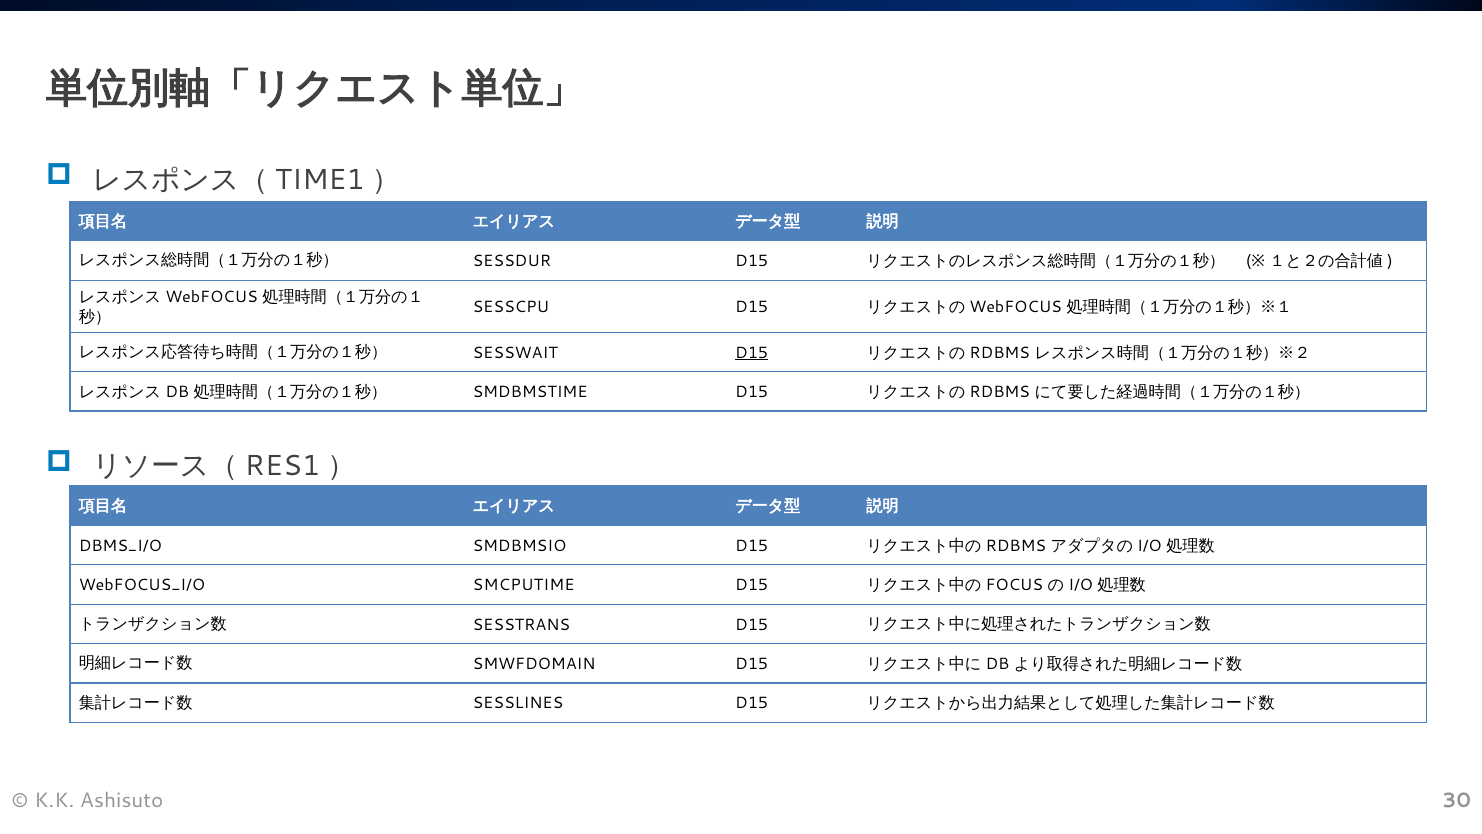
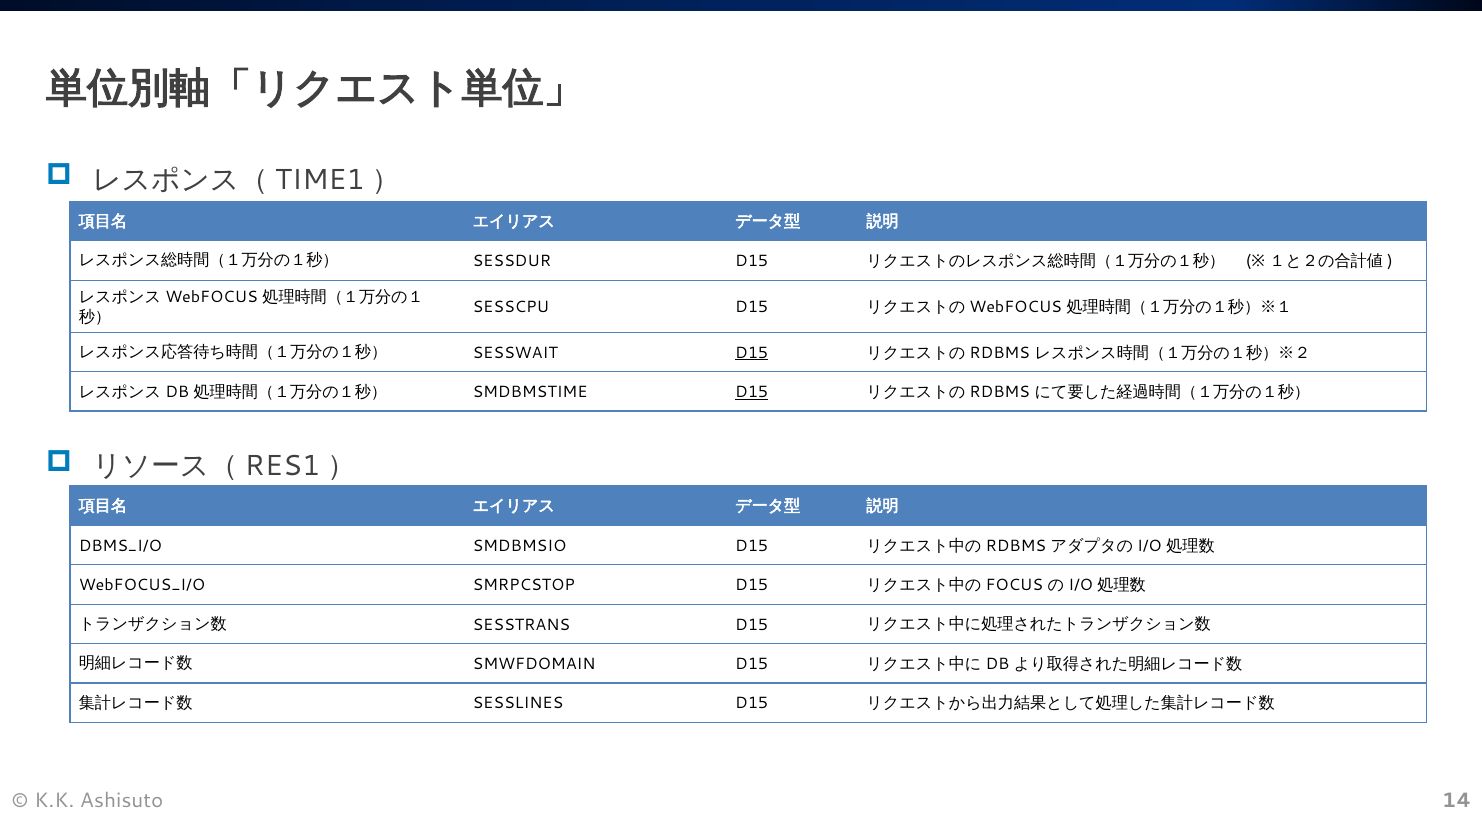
D15 at (752, 392) underline: none -> present
SMCPUTIME: SMCPUTIME -> SMRPCSTOP
30: 30 -> 14
